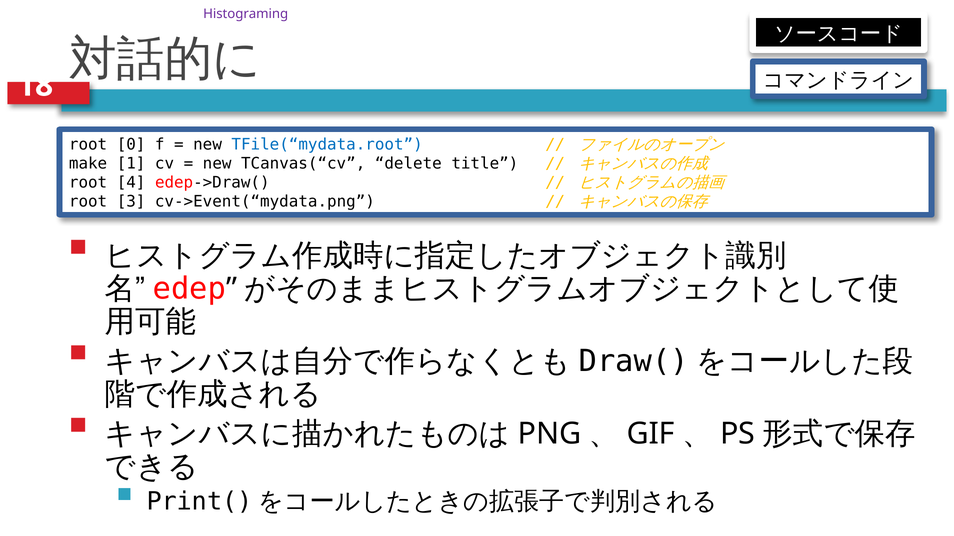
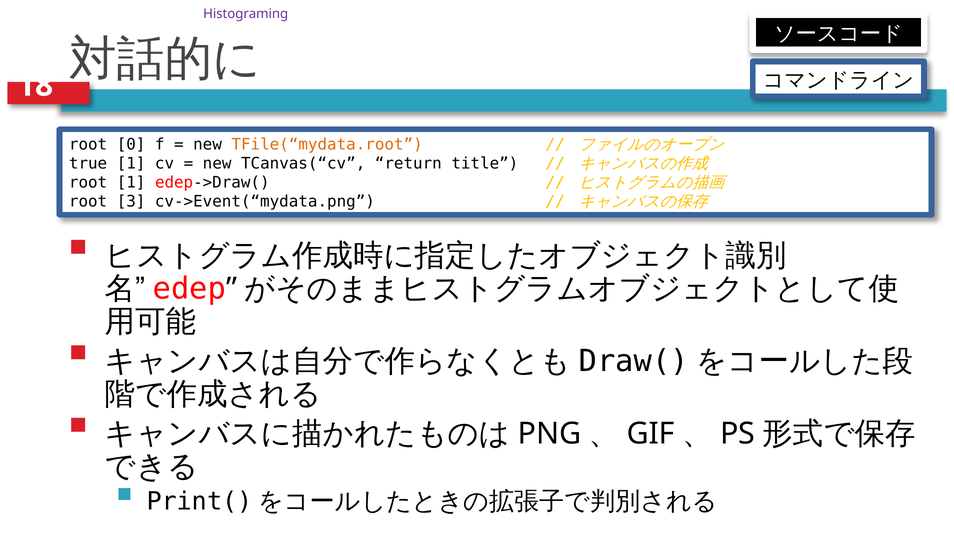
TFile(“mydata.root colour: blue -> orange
make: make -> true
delete: delete -> return
root 4: 4 -> 1
